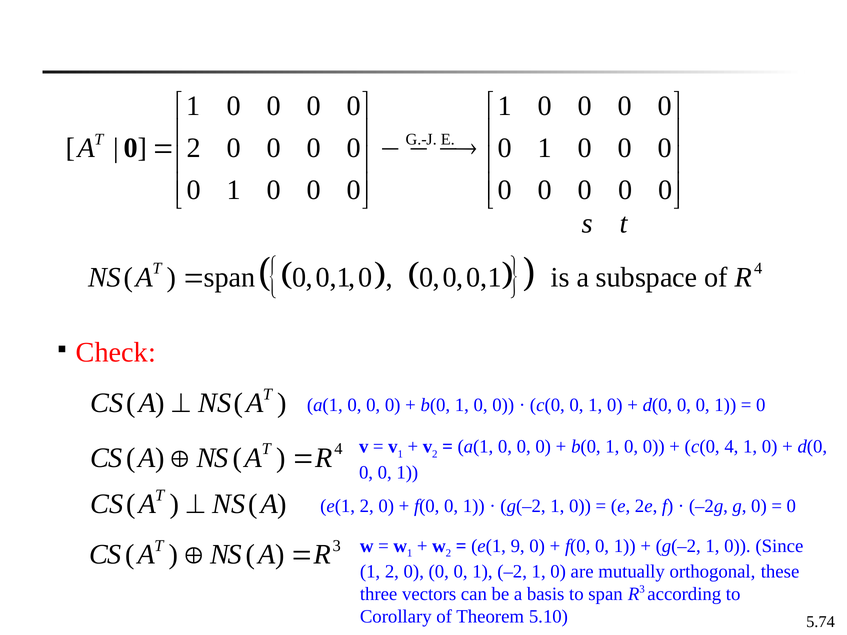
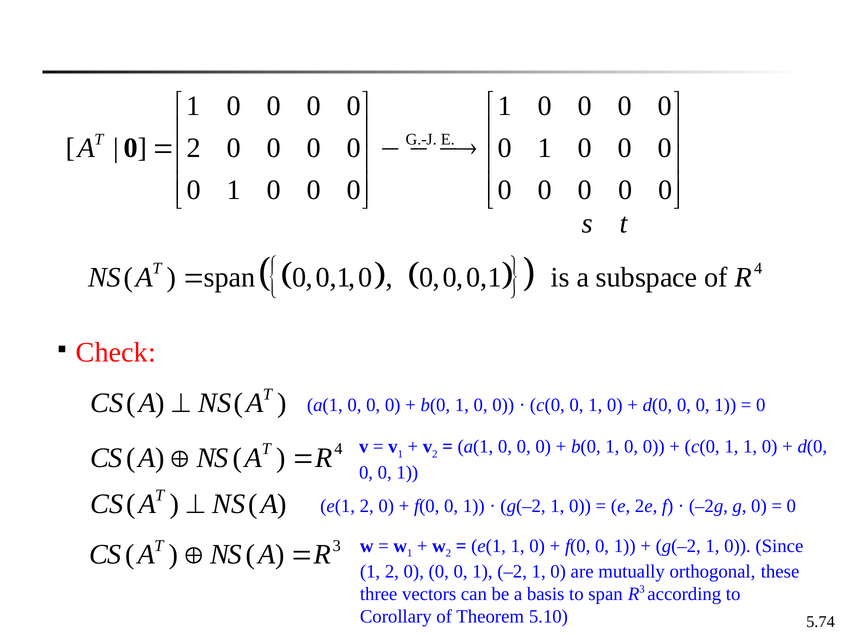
c(0 4: 4 -> 1
e(1 9: 9 -> 1
